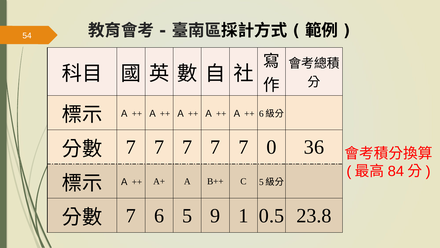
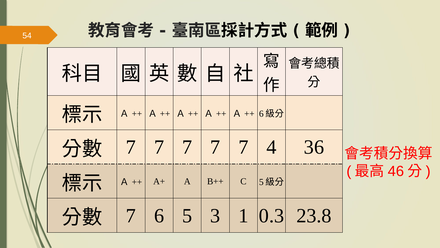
0: 0 -> 4
84: 84 -> 46
9: 9 -> 3
0.5: 0.5 -> 0.3
